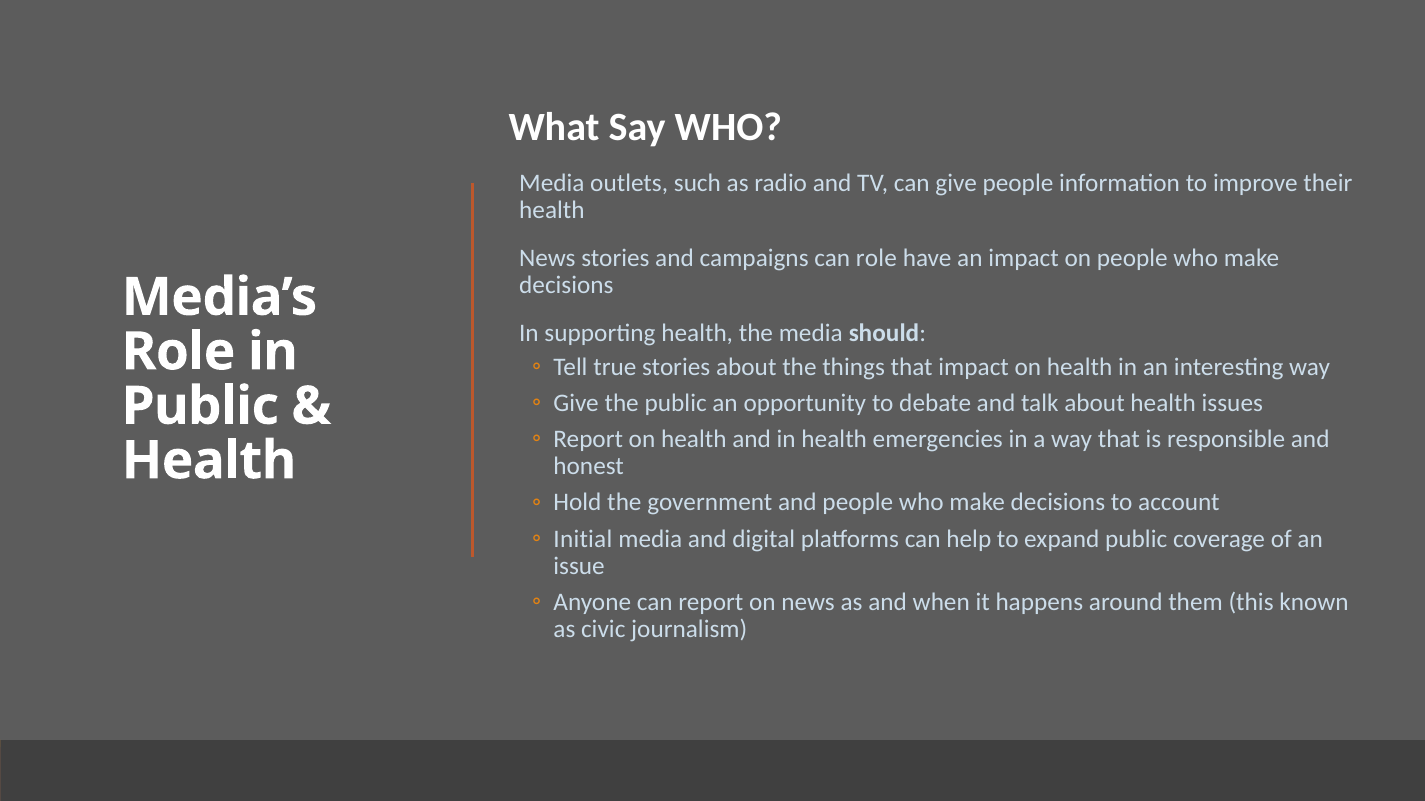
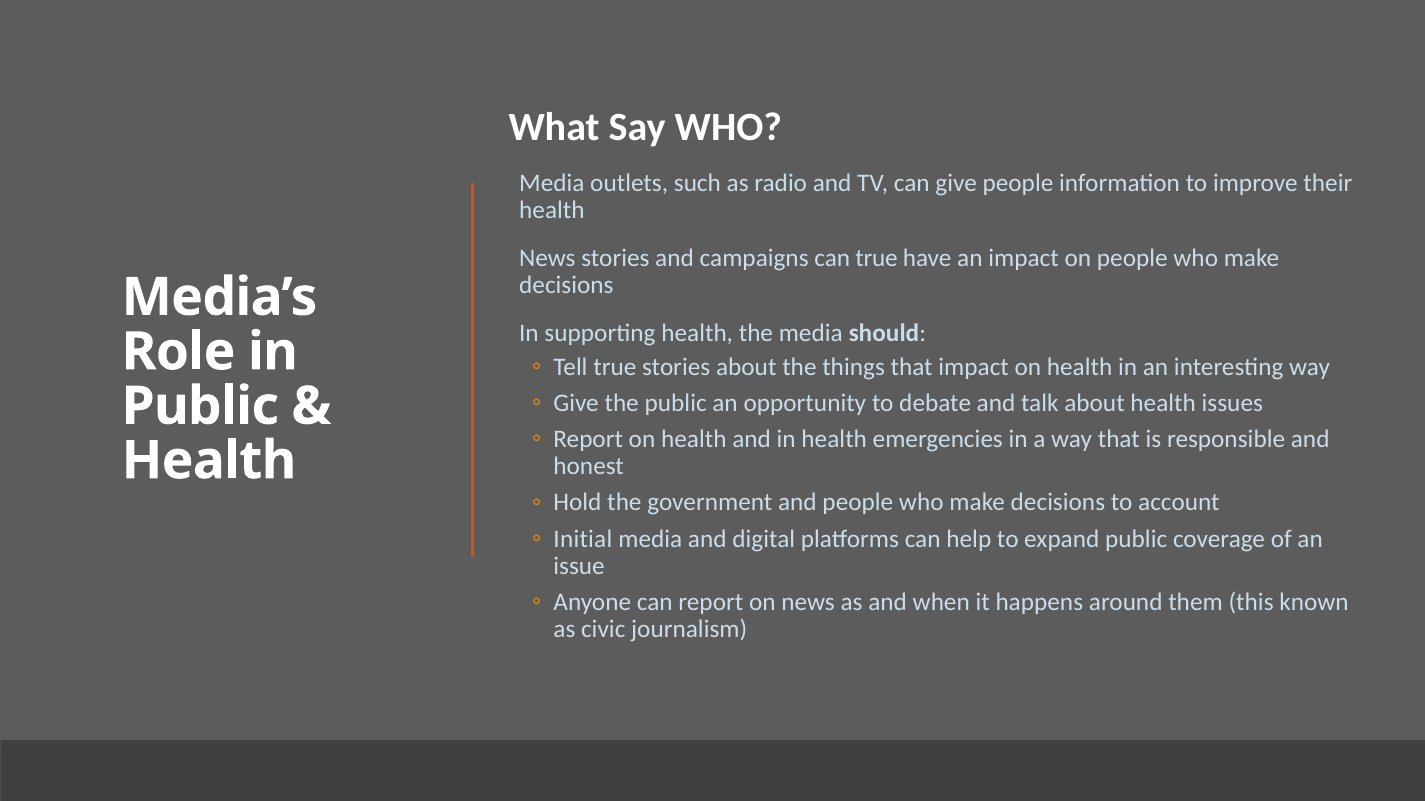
can role: role -> true
